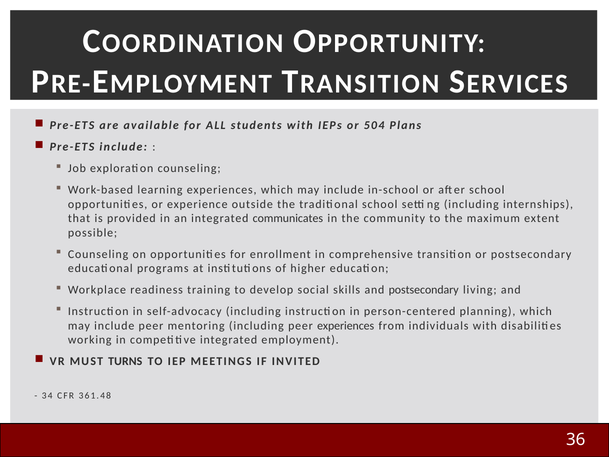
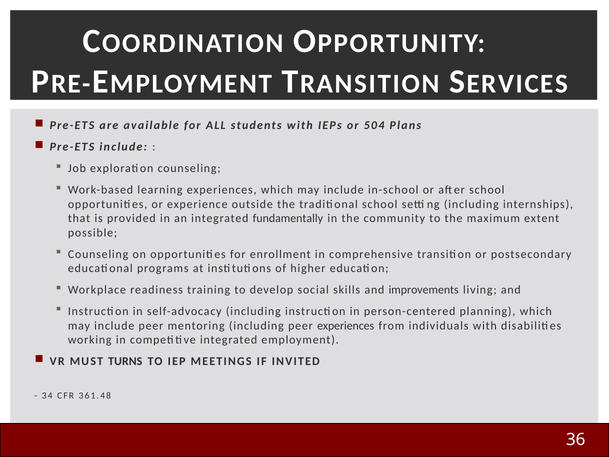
communicates: communicates -> fundamentally
and postsecondary: postsecondary -> improvements
